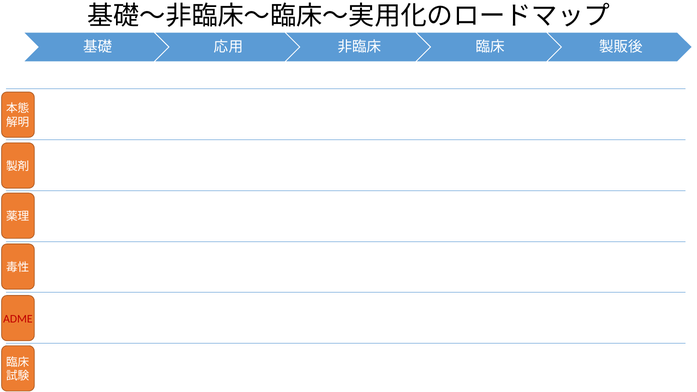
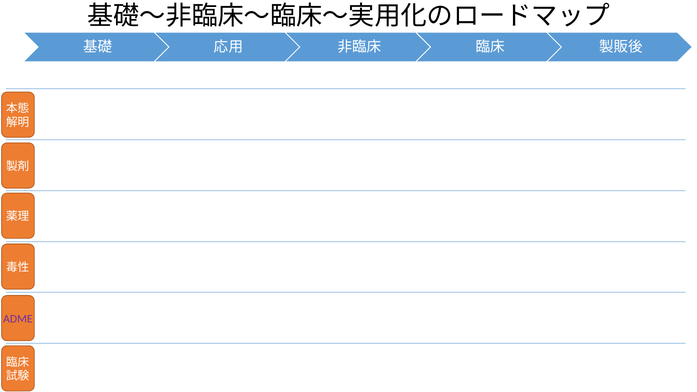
ADME colour: red -> purple
